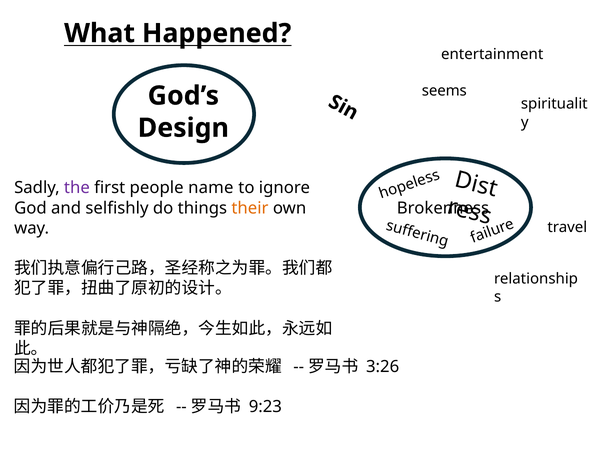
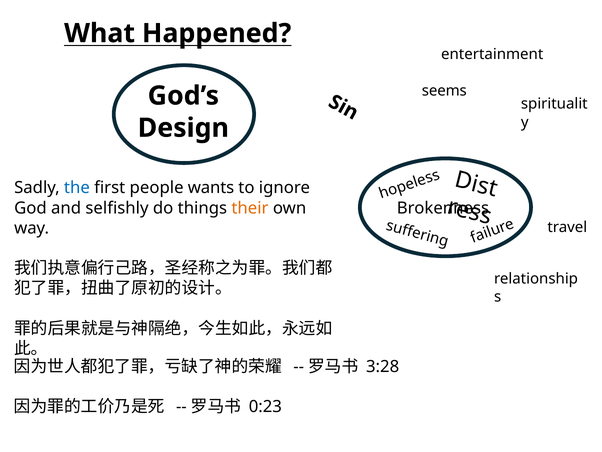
the colour: purple -> blue
name: name -> wants
3:26: 3:26 -> 3:28
9:23: 9:23 -> 0:23
